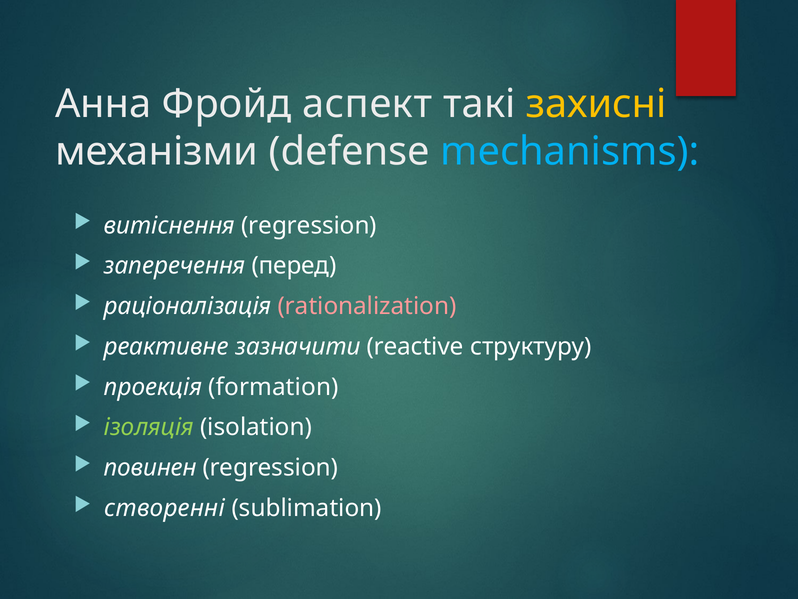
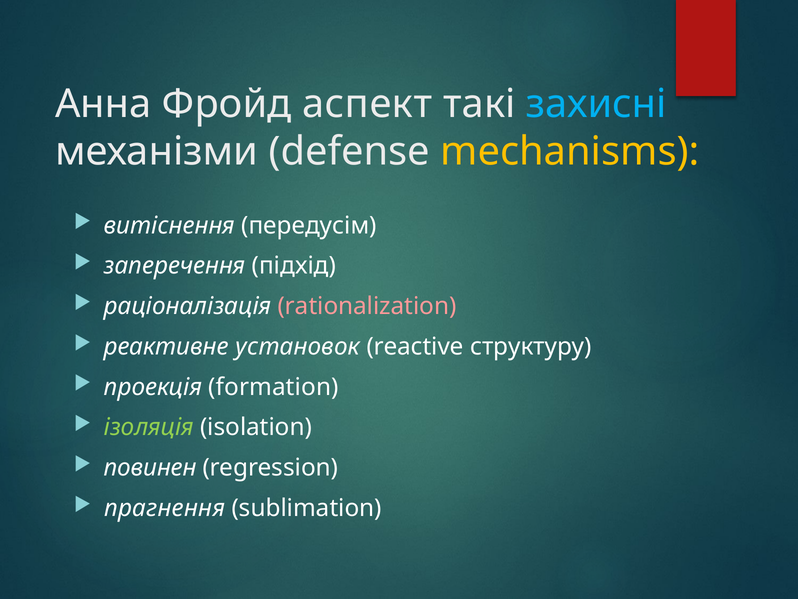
захисні colour: yellow -> light blue
mechanisms colour: light blue -> yellow
витіснення regression: regression -> передусім
перед: перед -> підхід
зазначити: зазначити -> установок
створенні: створенні -> прагнення
